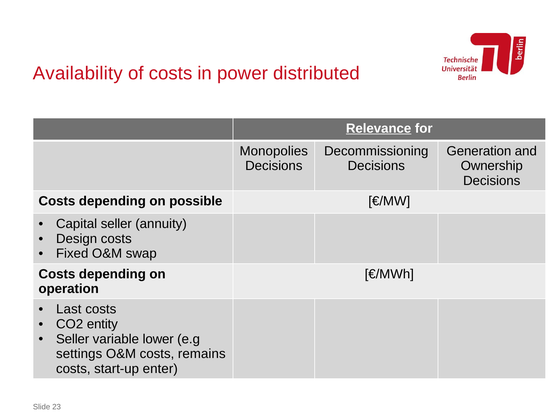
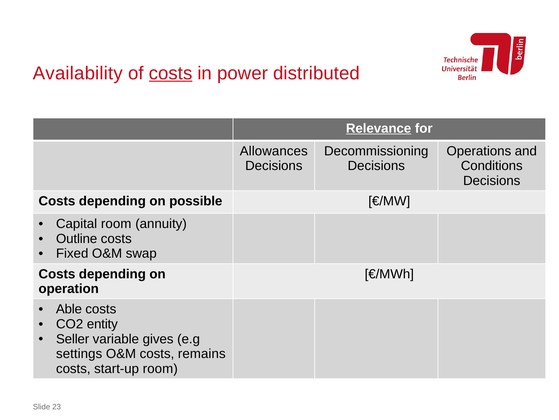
costs at (171, 73) underline: none -> present
Monopolies: Monopolies -> Allowances
Generation: Generation -> Operations
Ownership: Ownership -> Conditions
Capital seller: seller -> room
Design: Design -> Outline
Last: Last -> Able
lower: lower -> gives
start-up enter: enter -> room
